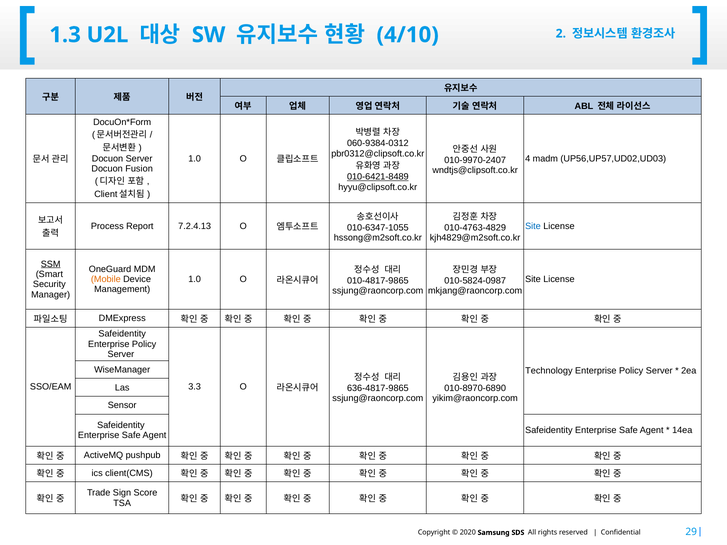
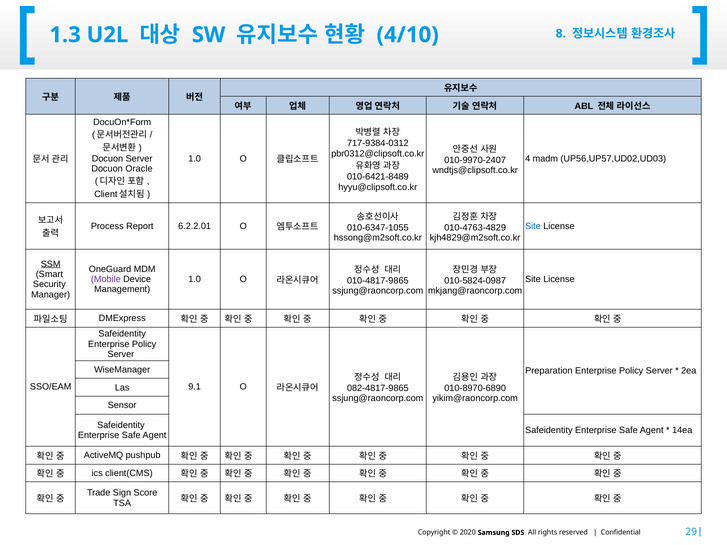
2: 2 -> 8
060-9384-0312: 060-9384-0312 -> 717-9384-0312
Fusion: Fusion -> Oracle
010-6421-8489 underline: present -> none
7.2.4.13: 7.2.4.13 -> 6.2.2.01
Mobile colour: orange -> purple
Technology: Technology -> Preparation
3.3: 3.3 -> 9.1
636-4817-9865: 636-4817-9865 -> 082-4817-9865
